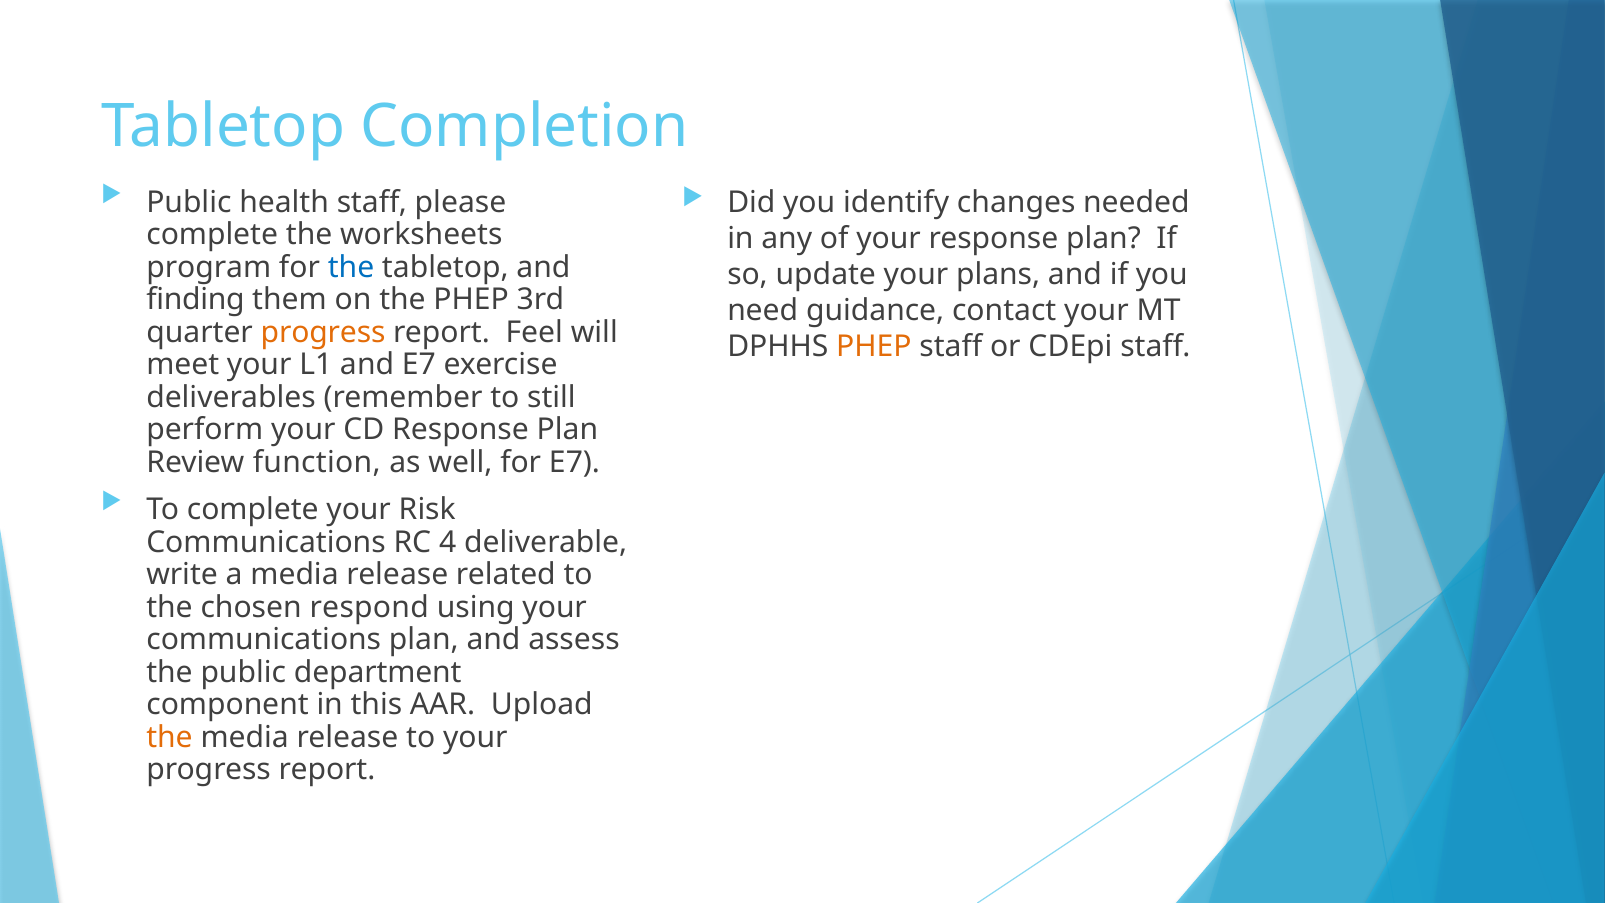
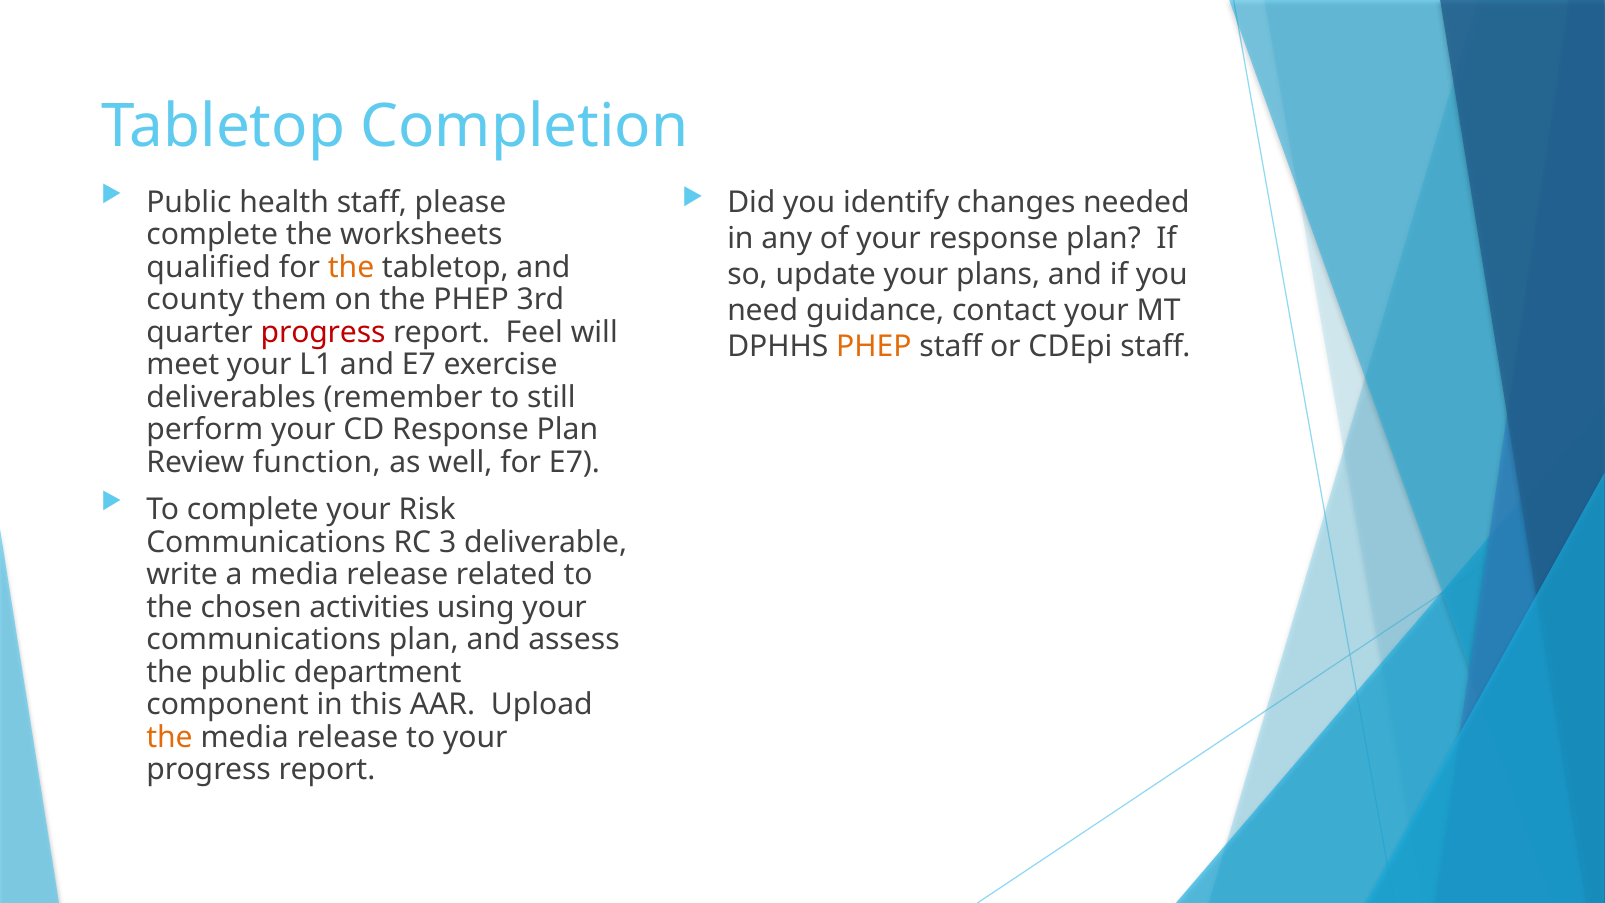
program: program -> qualified
the at (351, 267) colour: blue -> orange
finding: finding -> county
progress at (323, 332) colour: orange -> red
4: 4 -> 3
respond: respond -> activities
